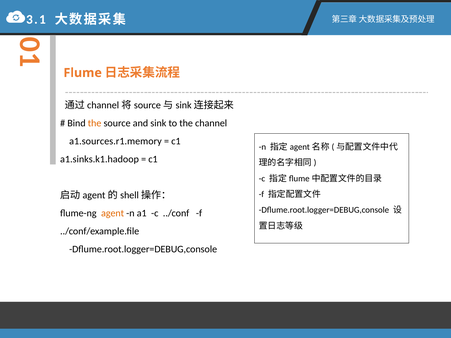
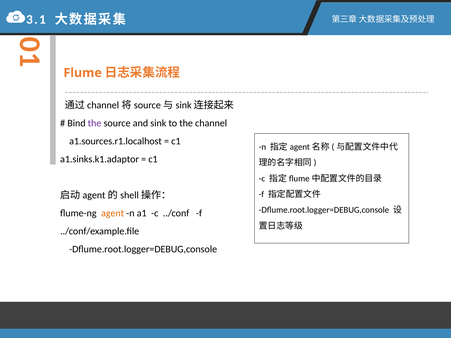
the at (95, 123) colour: orange -> purple
a1.sources.r1.memory: a1.sources.r1.memory -> a1.sources.r1.localhost
a1.sinks.k1.hadoop: a1.sinks.k1.hadoop -> a1.sinks.k1.adaptor
